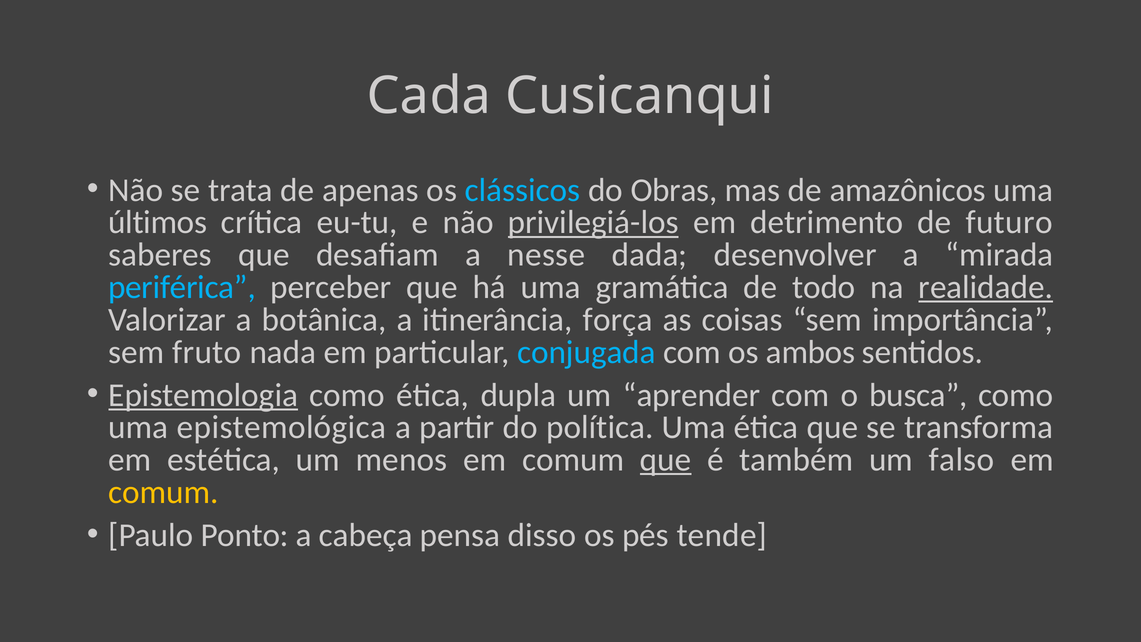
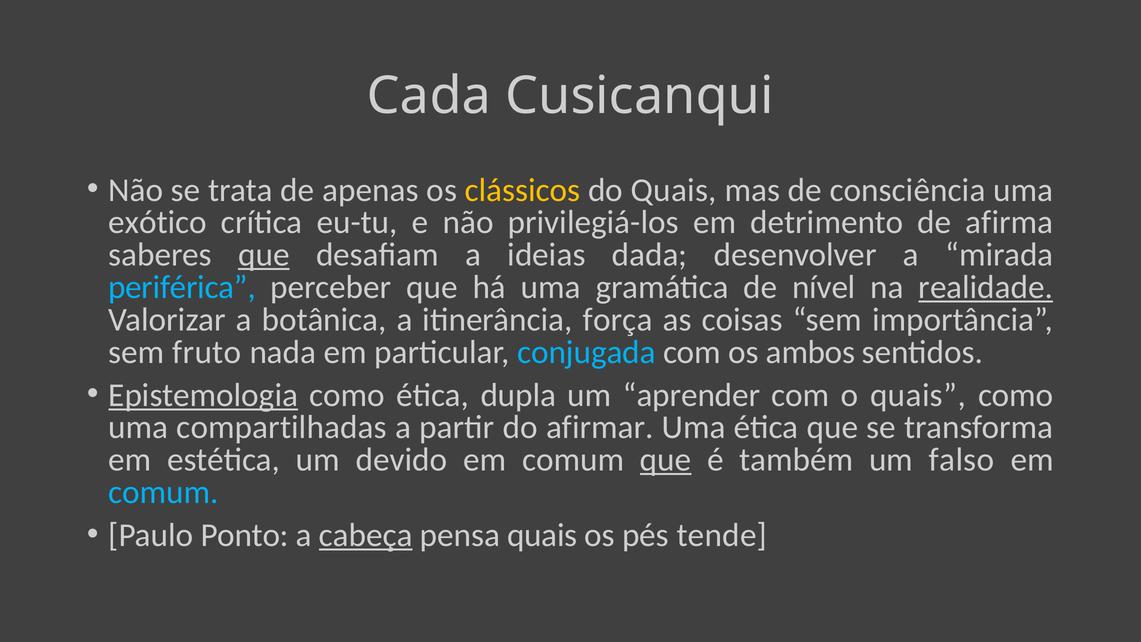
clássicos colour: light blue -> yellow
do Obras: Obras -> Quais
amazônicos: amazônicos -> consciência
últimos: últimos -> exótico
privilegiá-los underline: present -> none
futuro: futuro -> afirma
que at (264, 255) underline: none -> present
nesse: nesse -> ideias
todo: todo -> nível
o busca: busca -> quais
epistemológica: epistemológica -> compartilhadas
política: política -> afirmar
menos: menos -> devido
comum at (164, 492) colour: yellow -> light blue
cabeça underline: none -> present
pensa disso: disso -> quais
